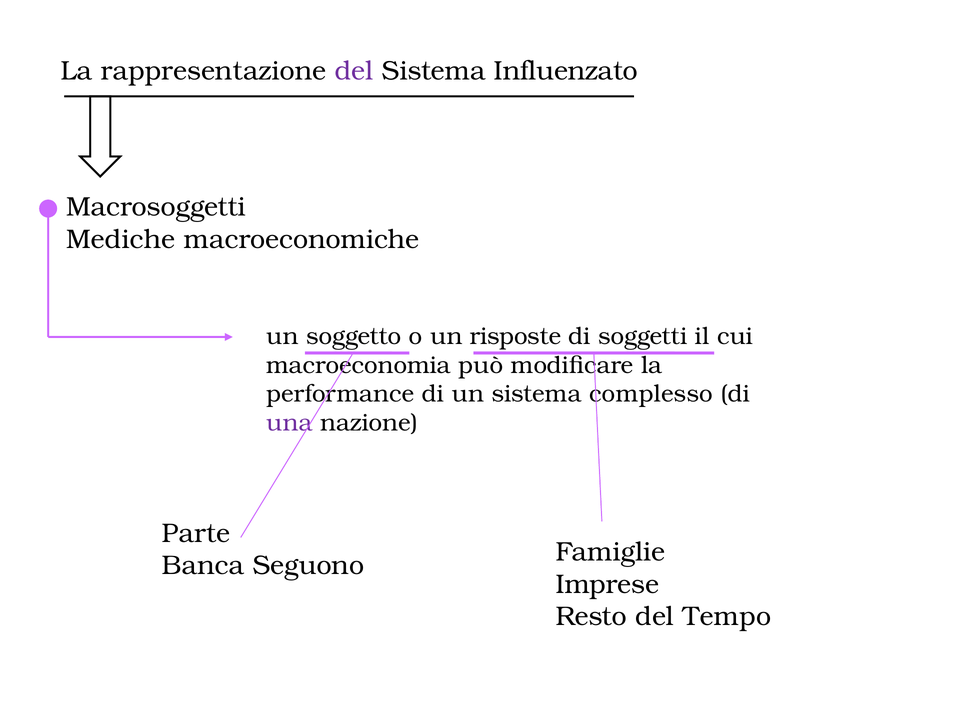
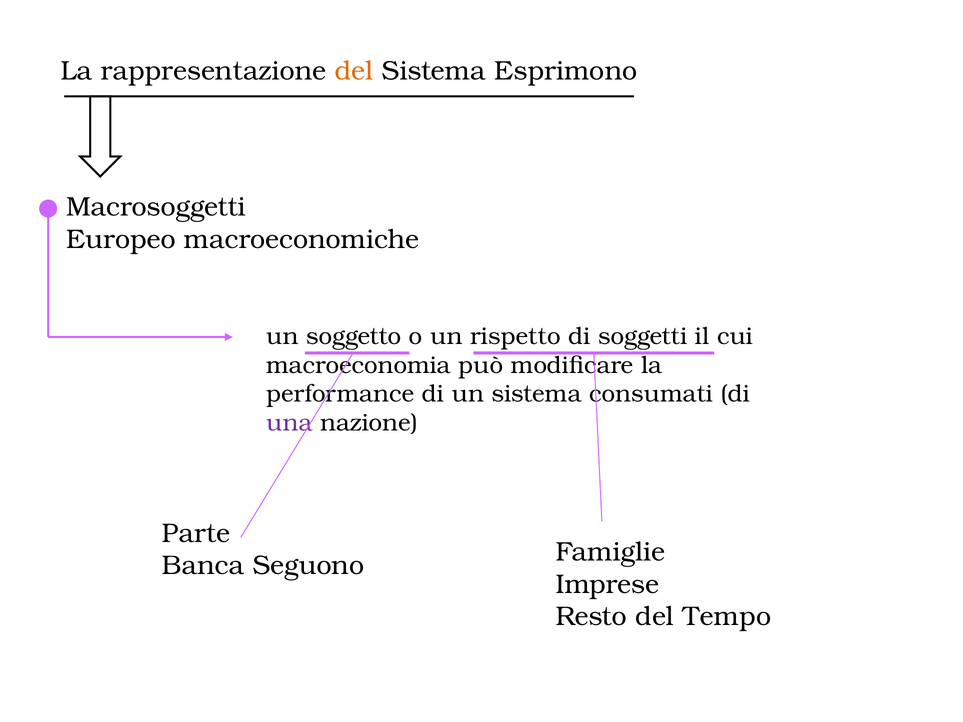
del at (354, 71) colour: purple -> orange
Influenzato: Influenzato -> Esprimono
Mediche: Mediche -> Europeo
risposte: risposte -> rispetto
complesso: complesso -> consumati
